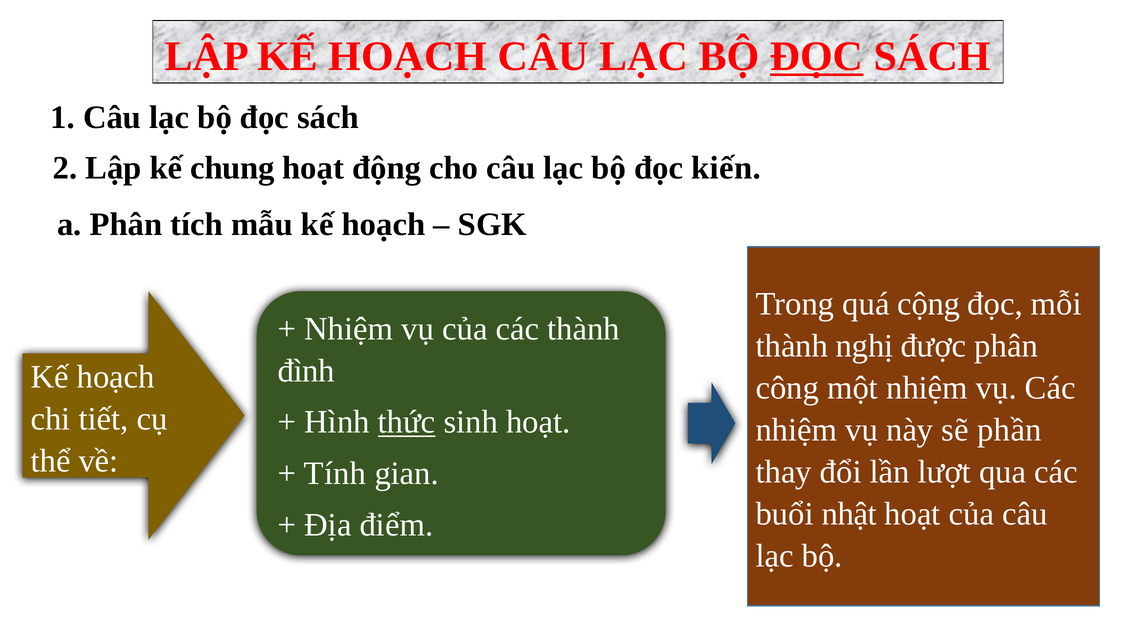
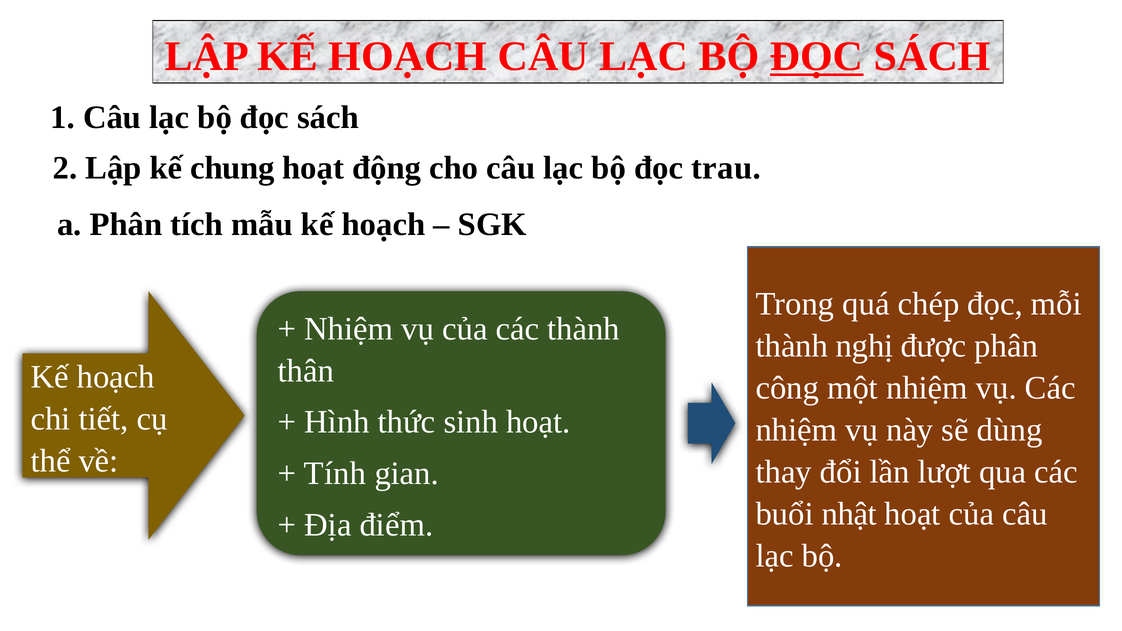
kiến: kiến -> trau
cộng: cộng -> chép
đình: đình -> thân
thức underline: present -> none
phần: phần -> dùng
